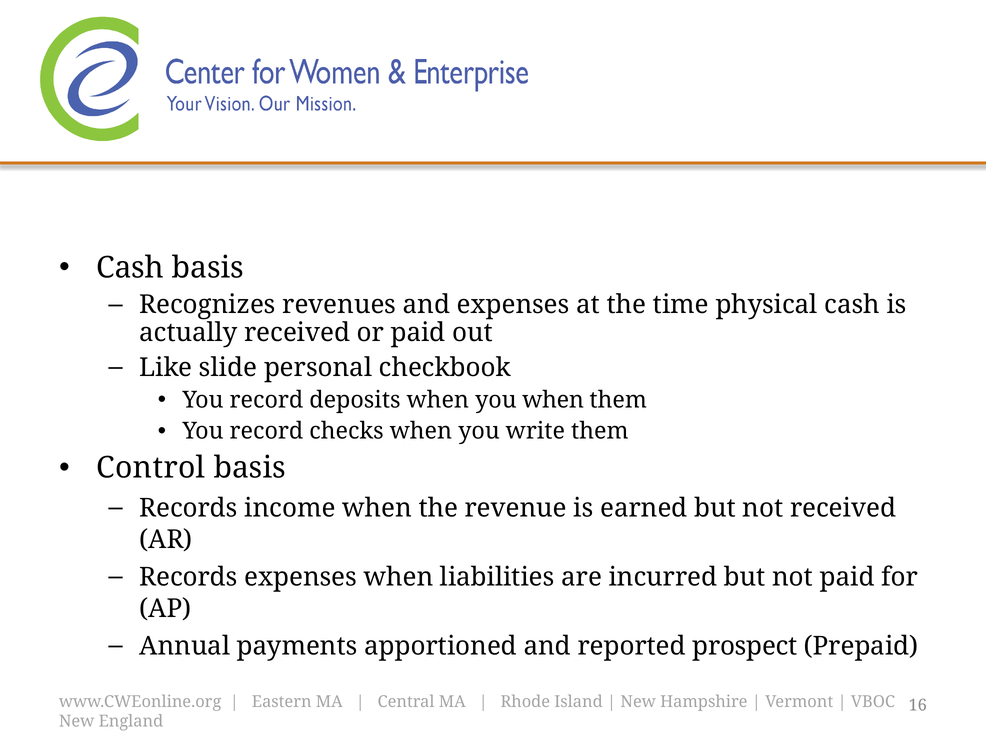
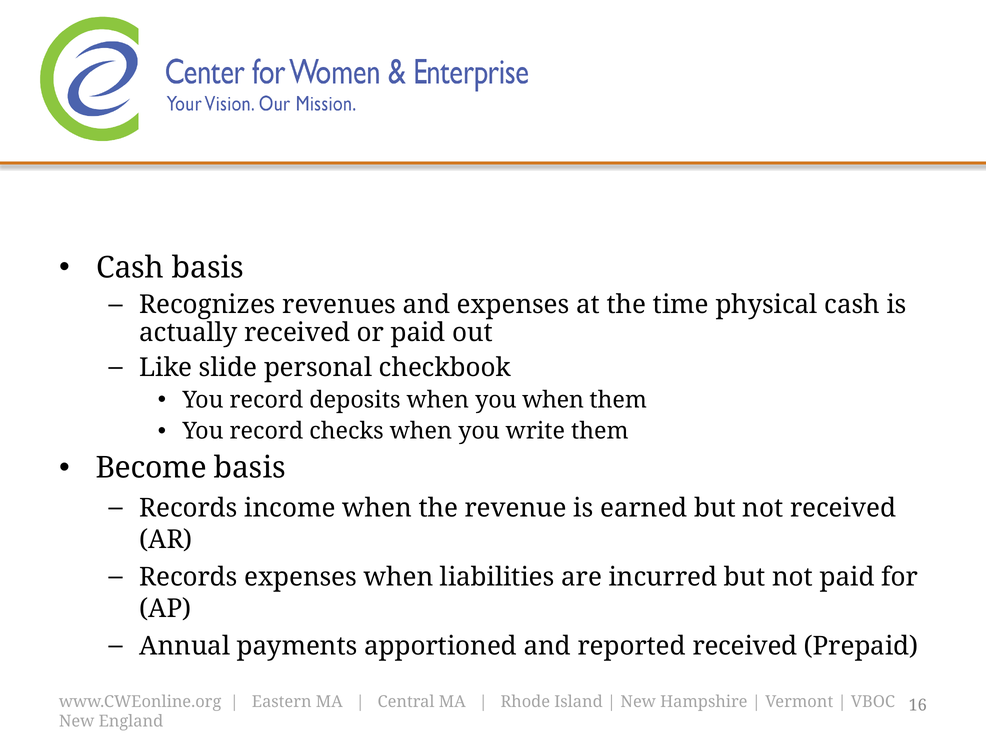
Control: Control -> Become
reported prospect: prospect -> received
